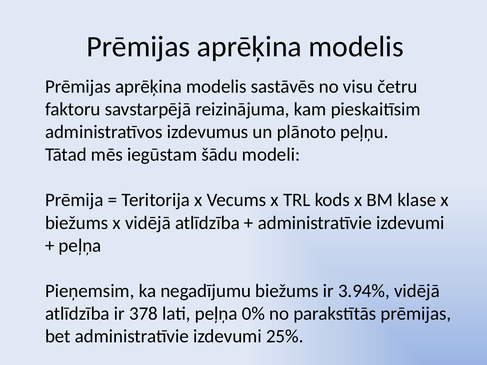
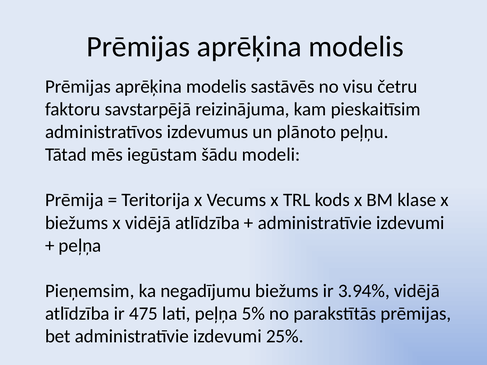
378: 378 -> 475
0%: 0% -> 5%
